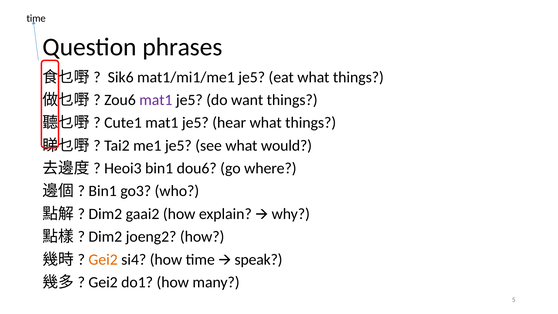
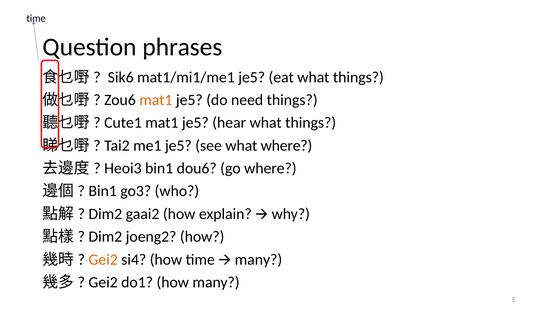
mat1 at (156, 100) colour: purple -> orange
want: want -> need
what would: would -> where
time speak: speak -> many
